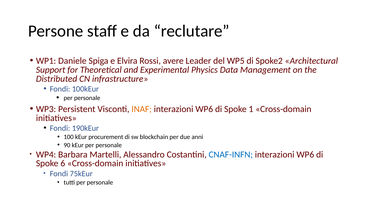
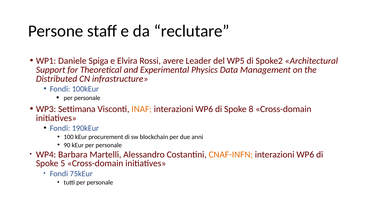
Persistent: Persistent -> Settimana
1: 1 -> 8
CNAF-INFN colour: blue -> orange
6: 6 -> 5
